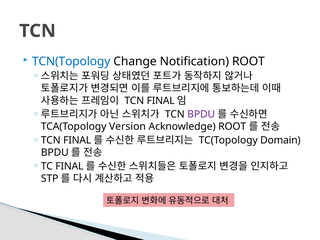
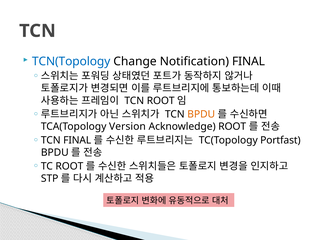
Notification ROOT: ROOT -> FINAL
FINAL at (161, 101): FINAL -> ROOT
BPDU at (201, 114) colour: purple -> orange
Domain: Domain -> Portfast
TC FINAL: FINAL -> ROOT
